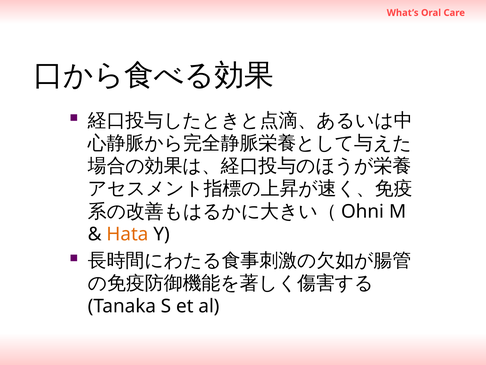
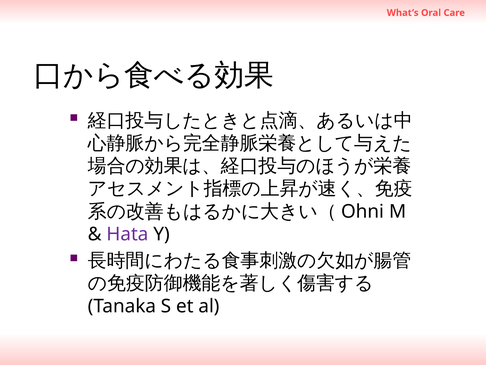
Hata colour: orange -> purple
